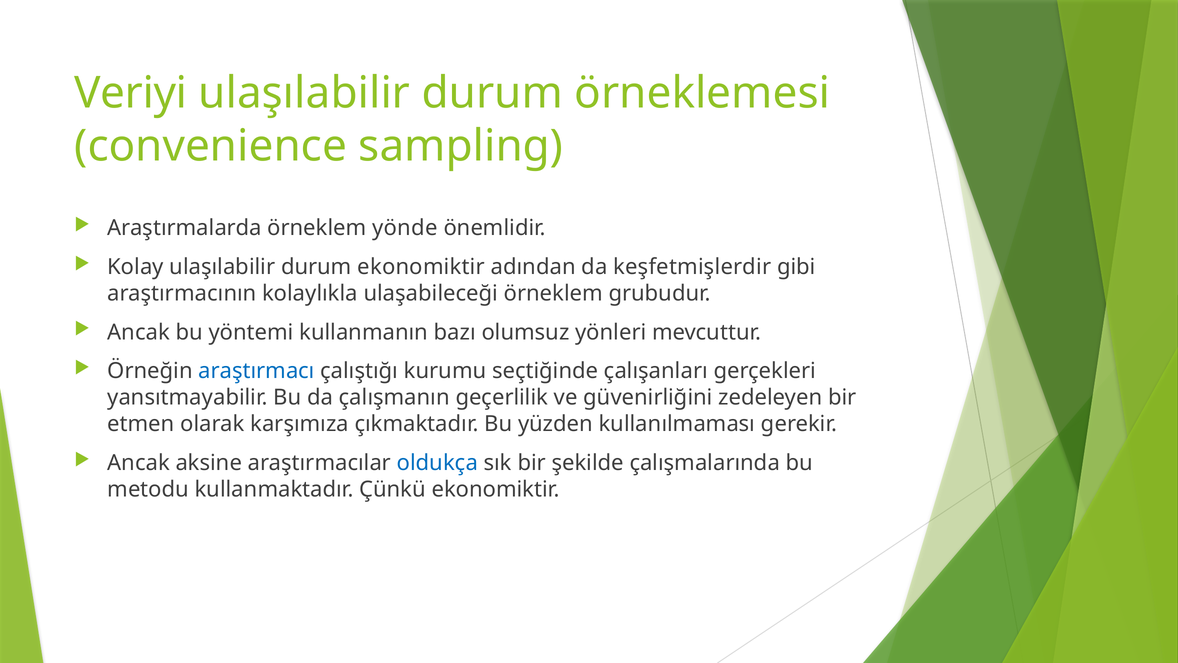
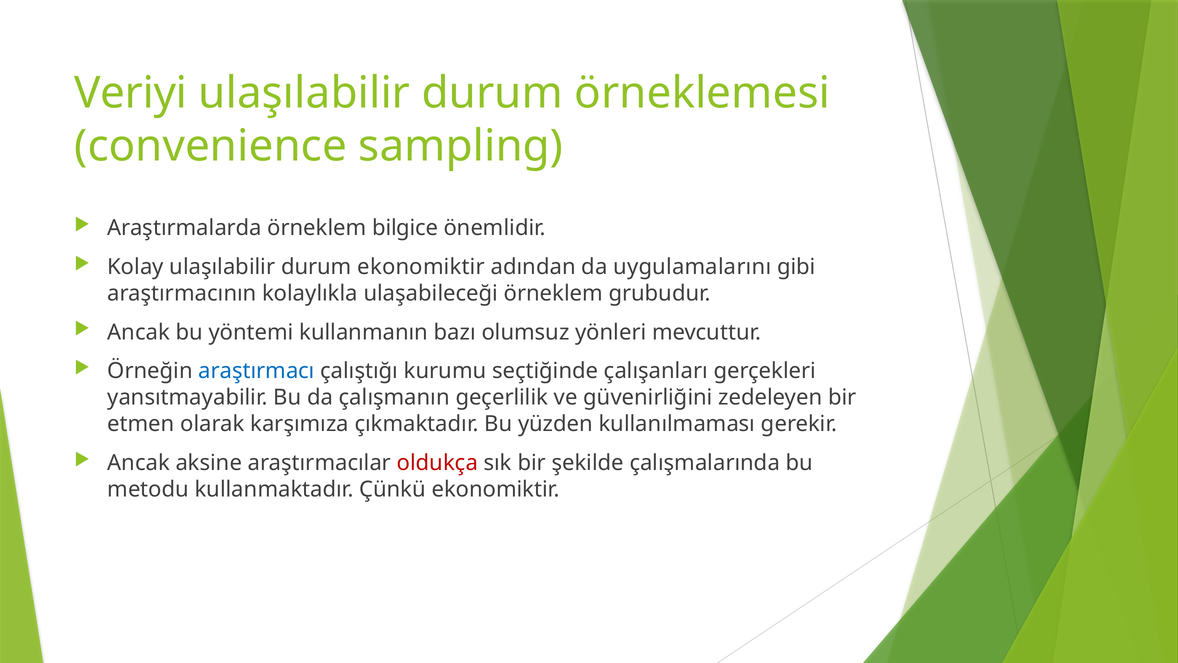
yönde: yönde -> bilgice
keşfetmişlerdir: keşfetmişlerdir -> uygulamalarını
oldukça colour: blue -> red
